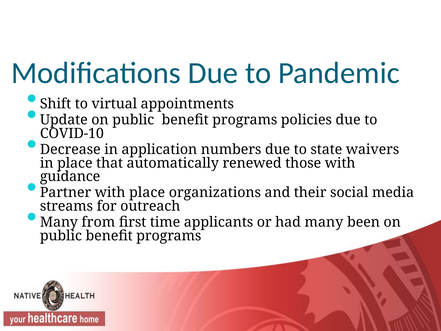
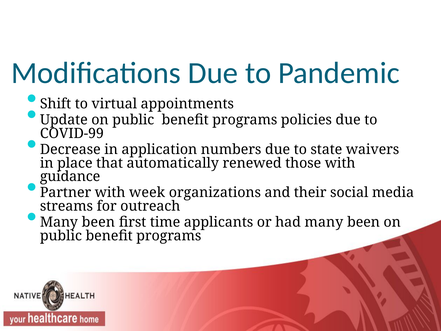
COVID-10: COVID-10 -> COVID-99
with place: place -> week
from at (98, 222): from -> been
